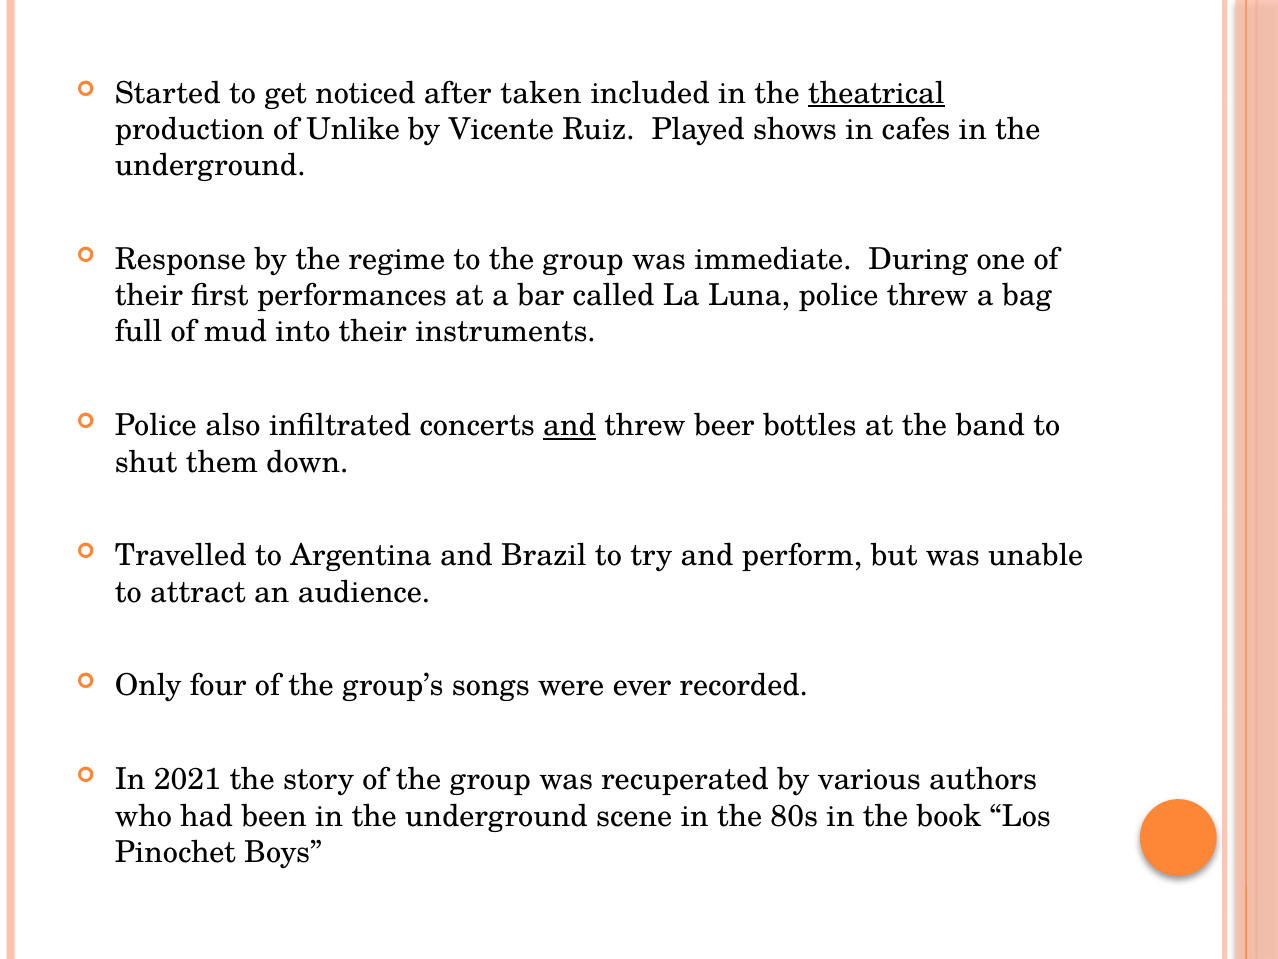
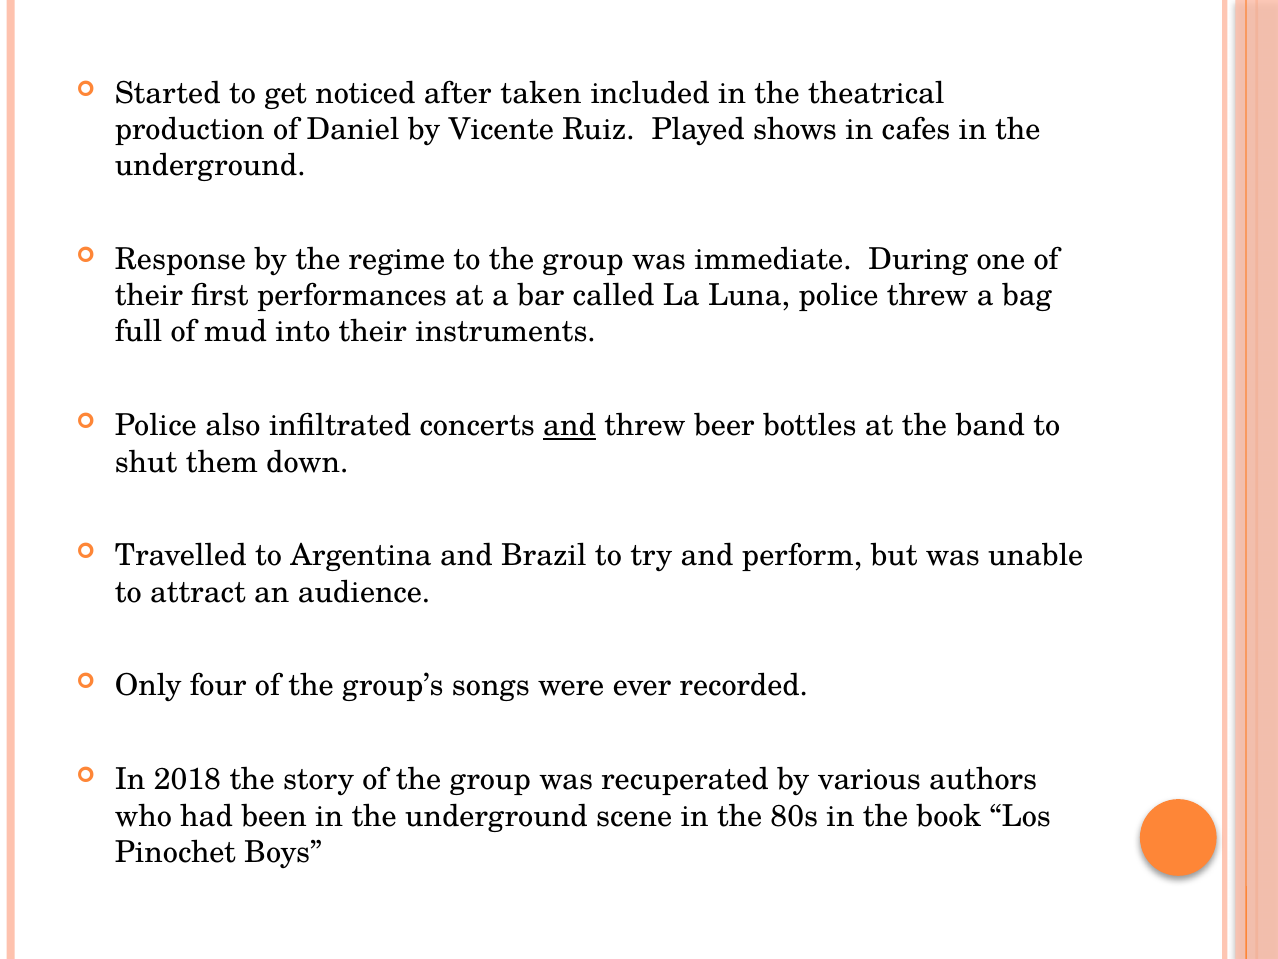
theatrical underline: present -> none
Unlike: Unlike -> Daniel
2021: 2021 -> 2018
